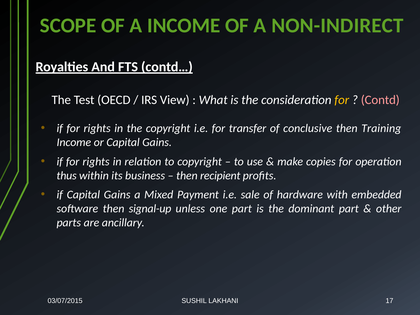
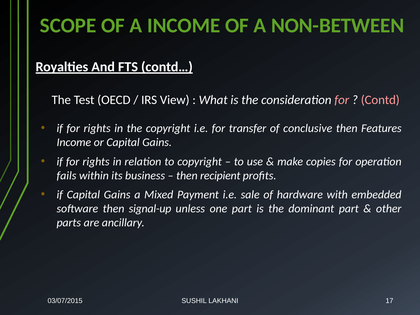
NON-INDIRECT: NON-INDIRECT -> NON-BETWEEN
for at (342, 100) colour: yellow -> pink
Training: Training -> Features
thus: thus -> fails
